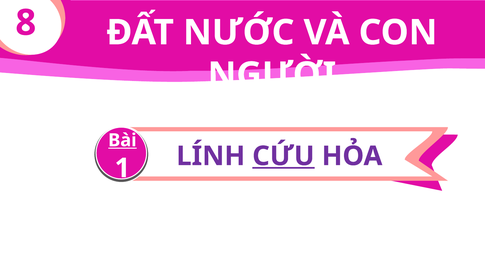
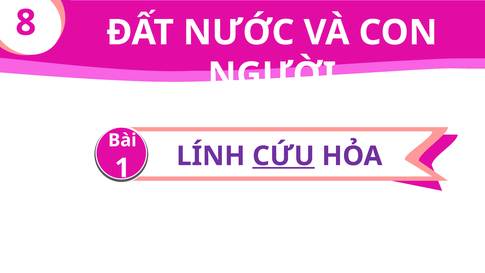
Bài underline: present -> none
